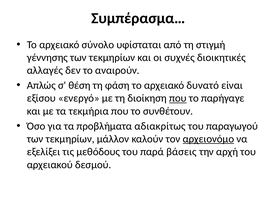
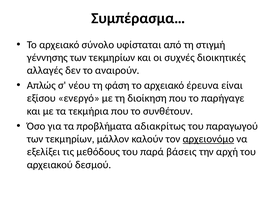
θέση: θέση -> νέου
δυνατό: δυνατό -> έρευνα
που at (178, 98) underline: present -> none
